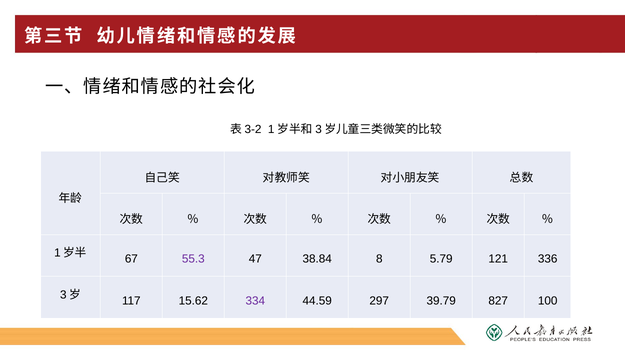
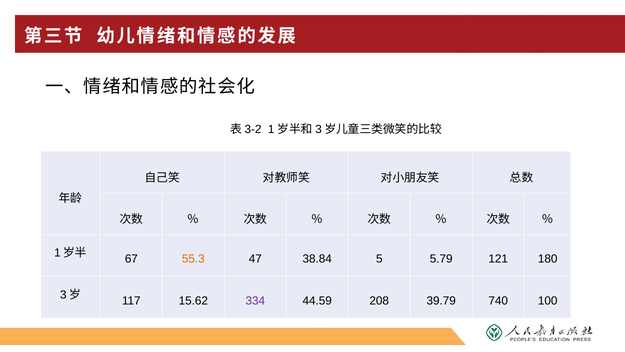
55.3 colour: purple -> orange
8: 8 -> 5
336: 336 -> 180
297: 297 -> 208
827: 827 -> 740
